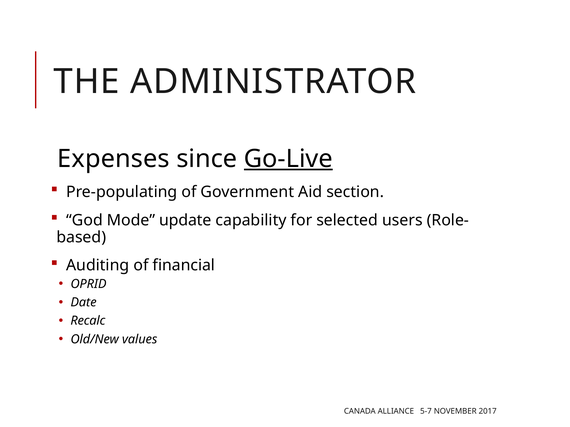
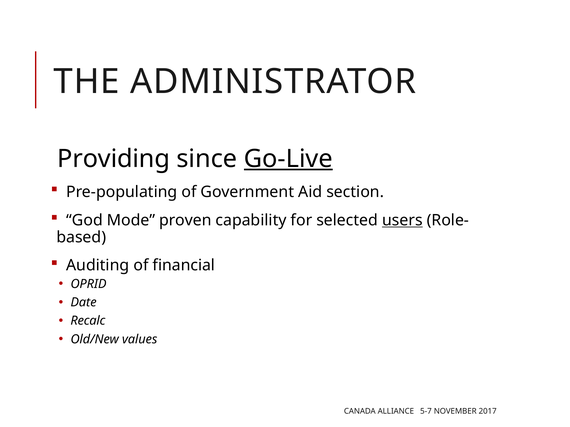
Expenses: Expenses -> Providing
update: update -> proven
users underline: none -> present
